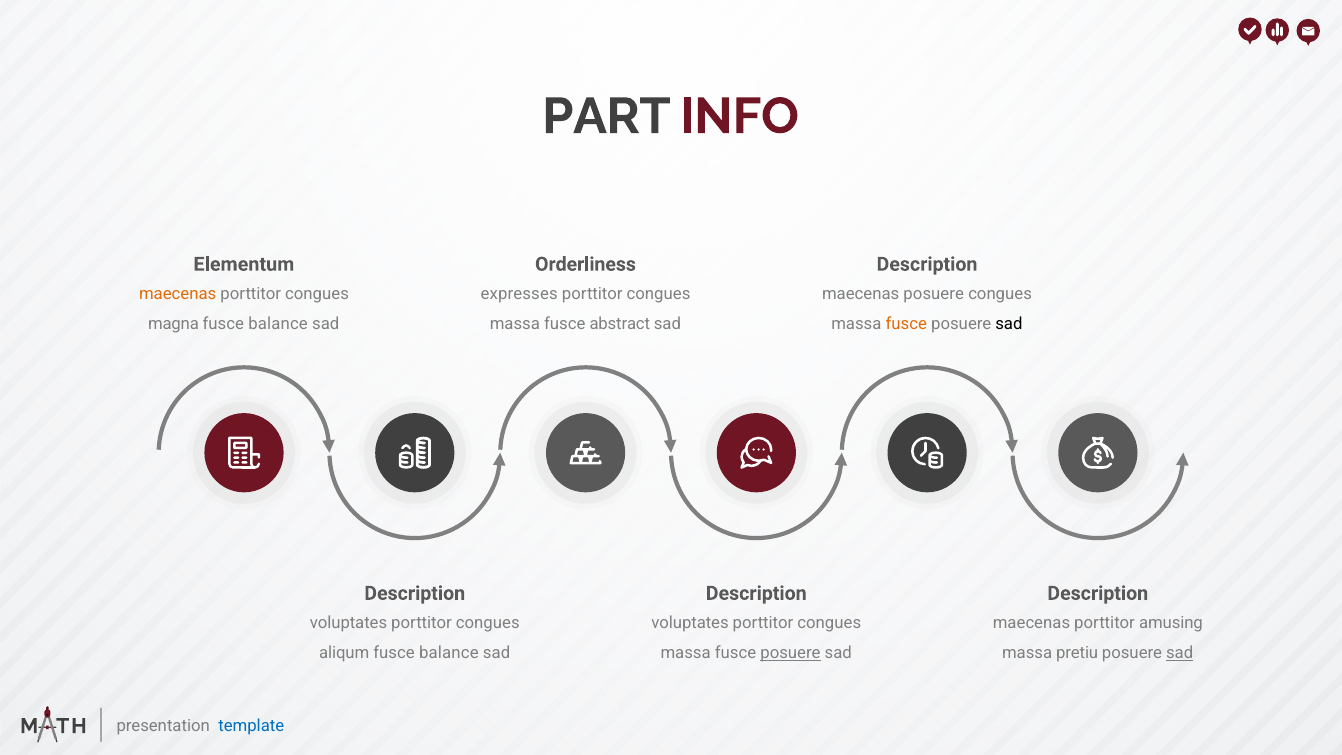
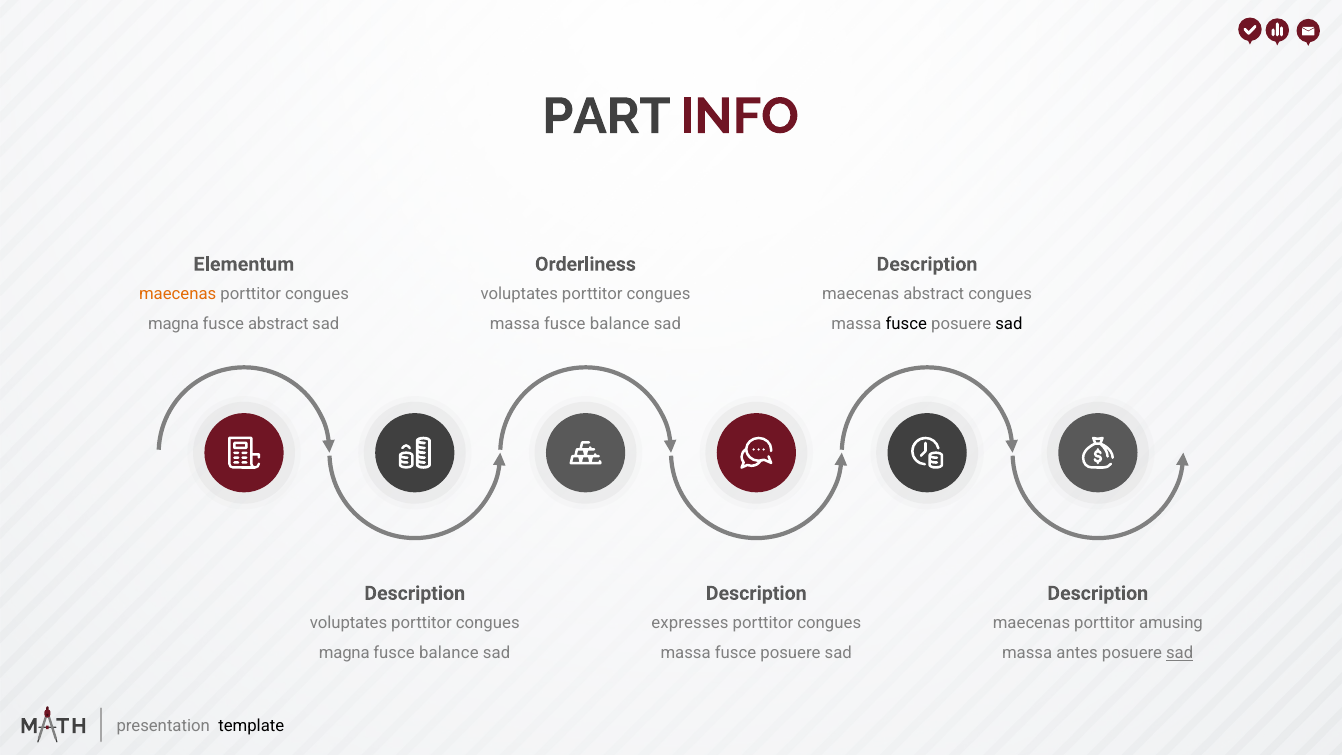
expresses at (519, 294): expresses -> voluptates
maecenas posuere: posuere -> abstract
balance at (278, 324): balance -> abstract
massa fusce abstract: abstract -> balance
fusce at (906, 324) colour: orange -> black
voluptates at (690, 623): voluptates -> expresses
aliqum at (344, 653): aliqum -> magna
posuere at (790, 653) underline: present -> none
pretiu: pretiu -> antes
template colour: blue -> black
